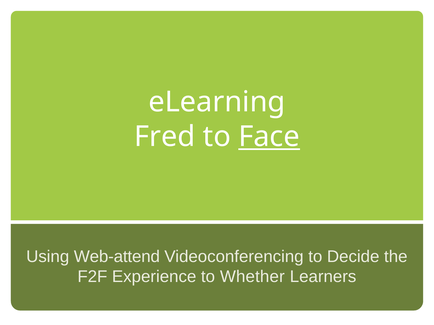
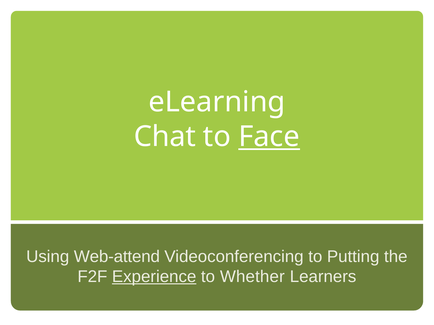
Fred: Fred -> Chat
Decide: Decide -> Putting
Experience underline: none -> present
